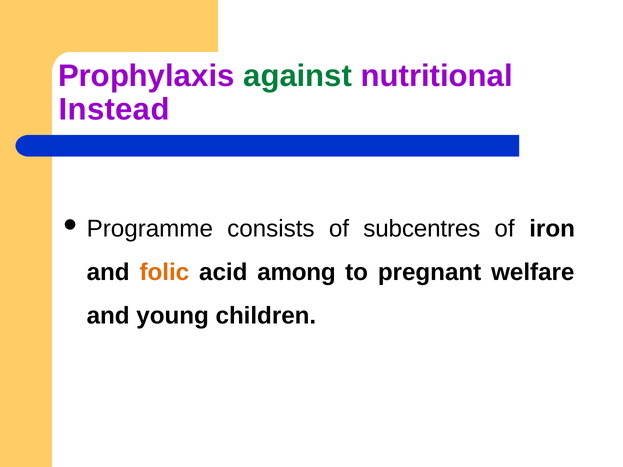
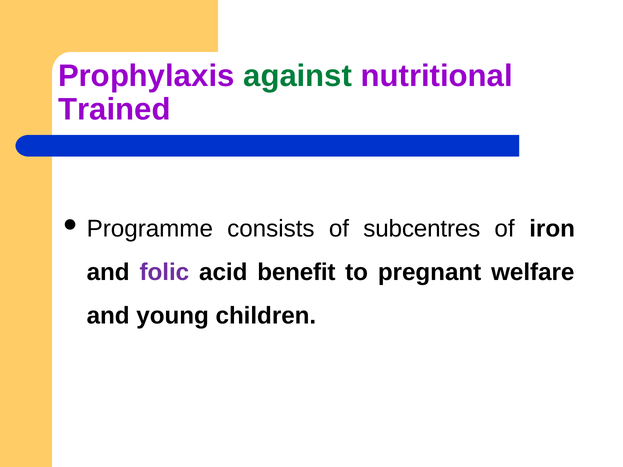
Instead: Instead -> Trained
folic colour: orange -> purple
among: among -> benefit
